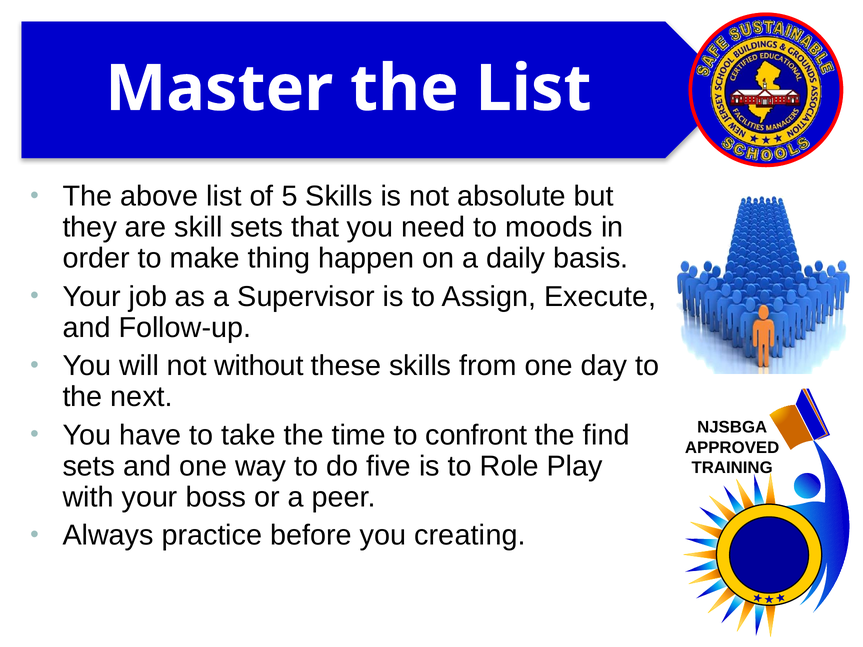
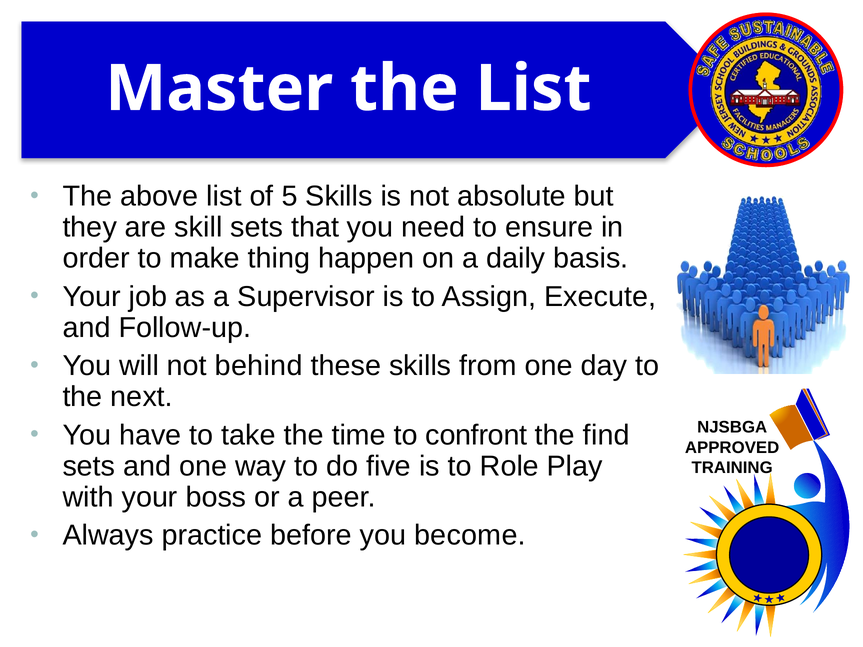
moods: moods -> ensure
without: without -> behind
creating: creating -> become
